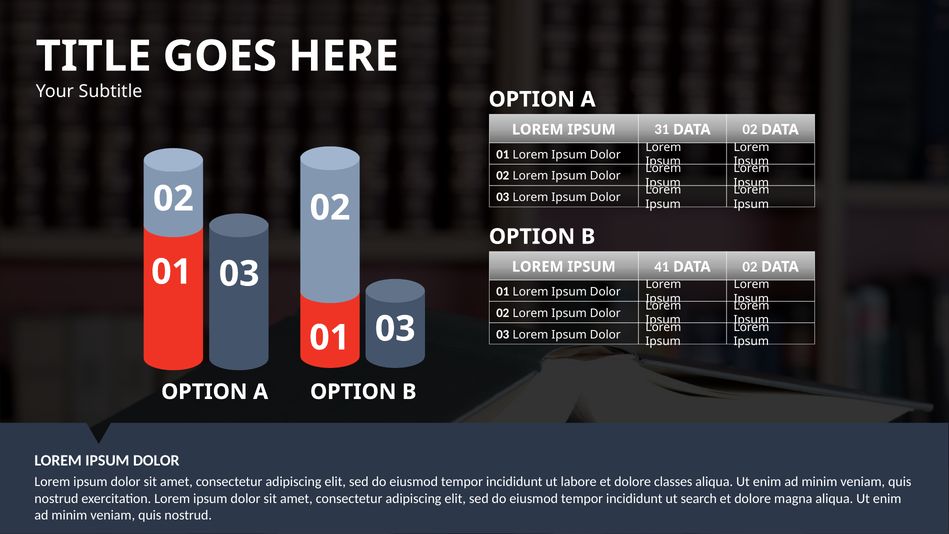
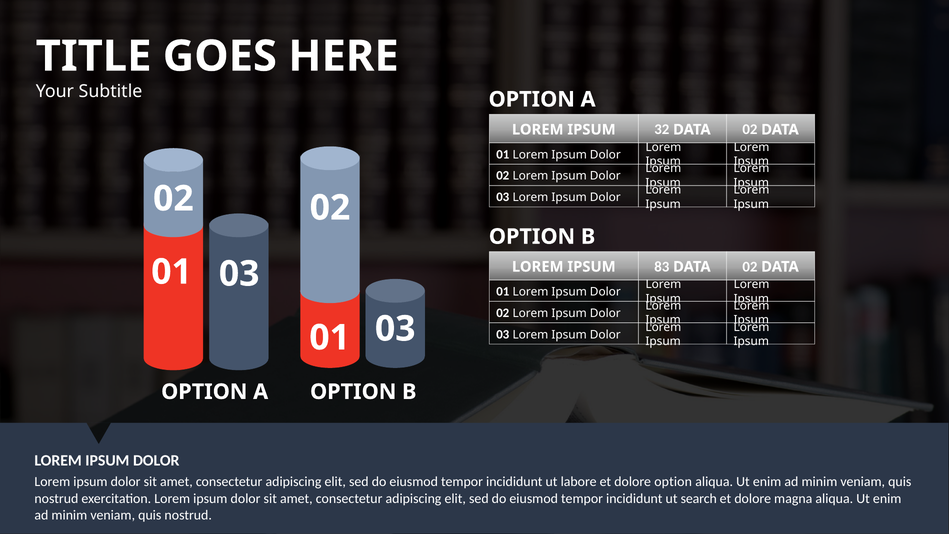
31: 31 -> 32
41: 41 -> 83
dolore classes: classes -> option
